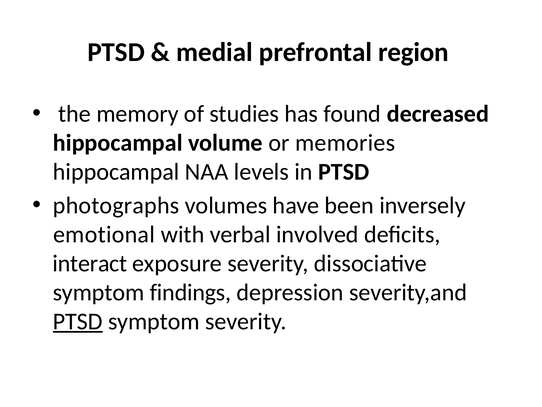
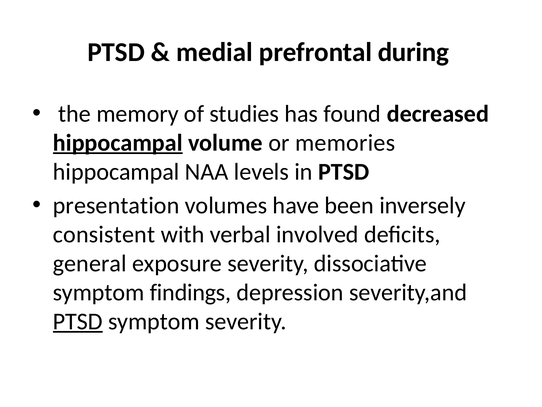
region: region -> during
hippocampal at (118, 143) underline: none -> present
photographs: photographs -> presentation
emotional: emotional -> consistent
interact: interact -> general
